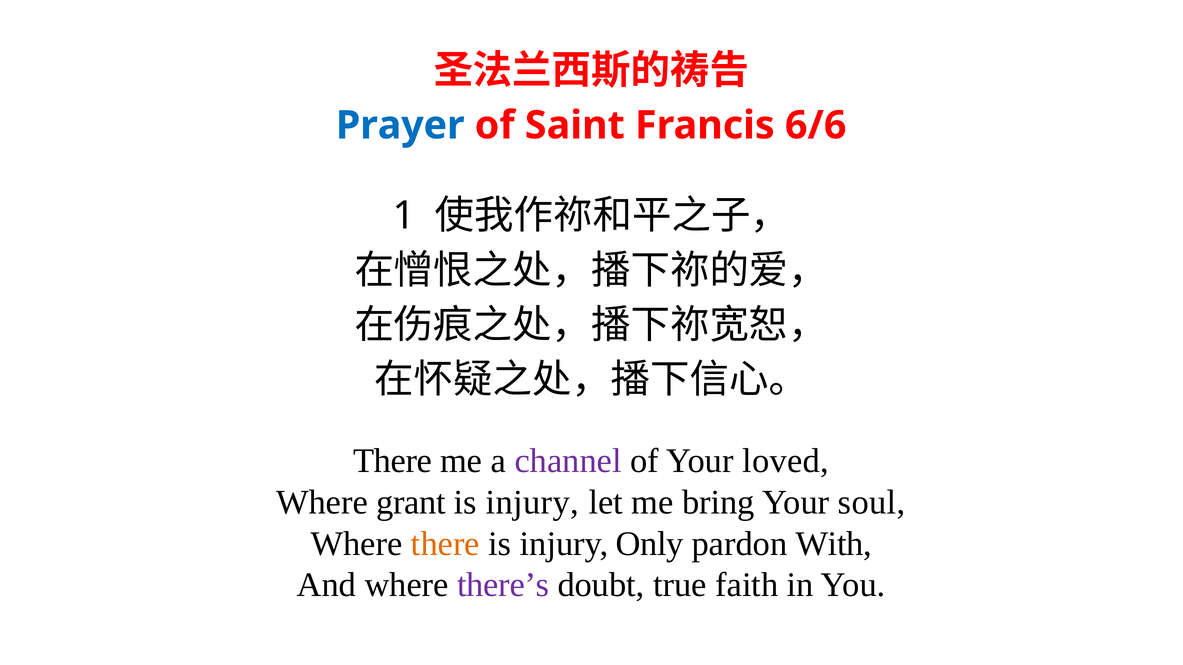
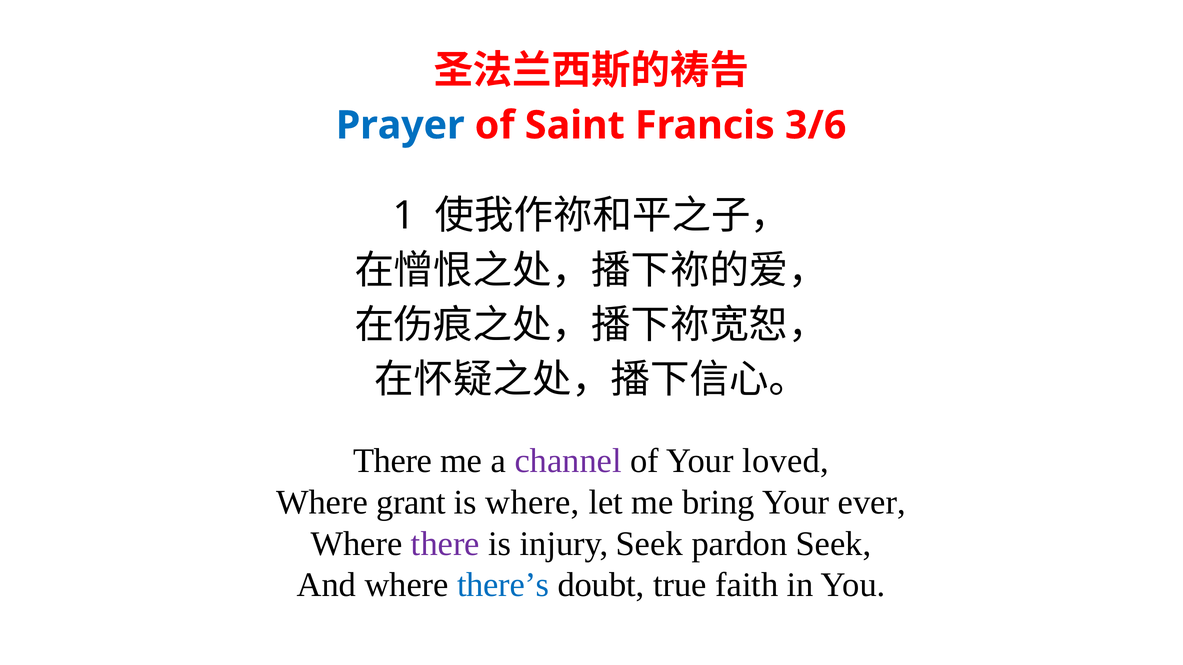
6/6: 6/6 -> 3/6
injury at (532, 503): injury -> where
soul: soul -> ever
there at (445, 544) colour: orange -> purple
injury Only: Only -> Seek
pardon With: With -> Seek
there’s colour: purple -> blue
